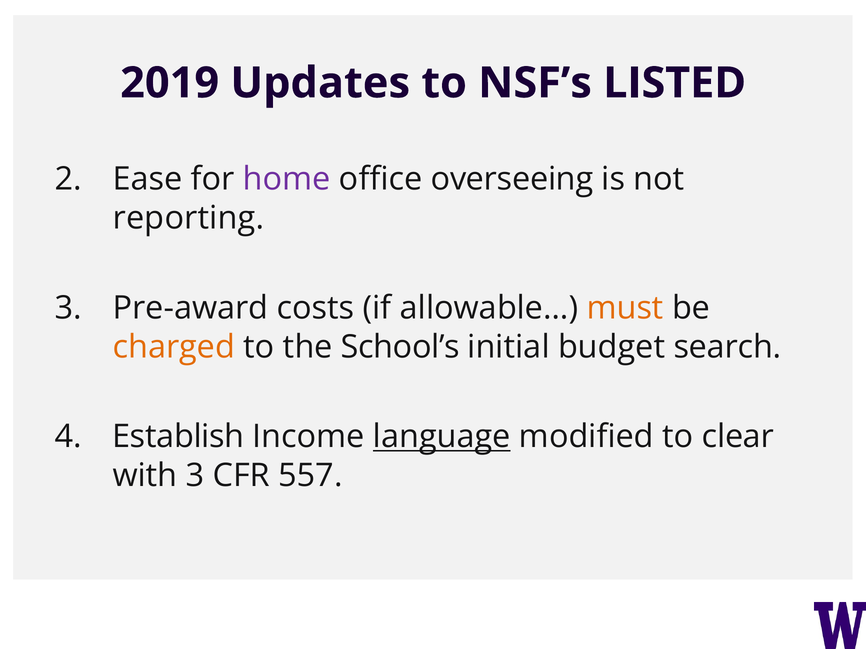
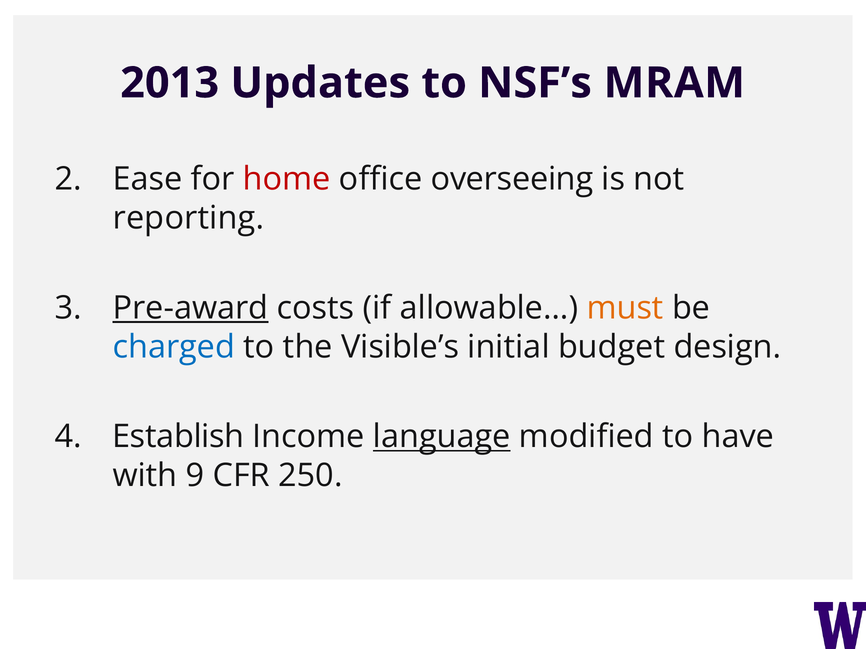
2019: 2019 -> 2013
LISTED: LISTED -> MRAM
home colour: purple -> red
Pre-award underline: none -> present
charged colour: orange -> blue
School’s: School’s -> Visible’s
search: search -> design
clear: clear -> have
with 3: 3 -> 9
557: 557 -> 250
